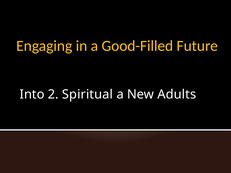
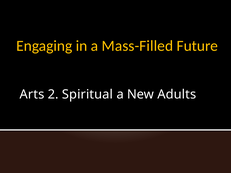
Good-Filled: Good-Filled -> Mass-Filled
Into: Into -> Arts
